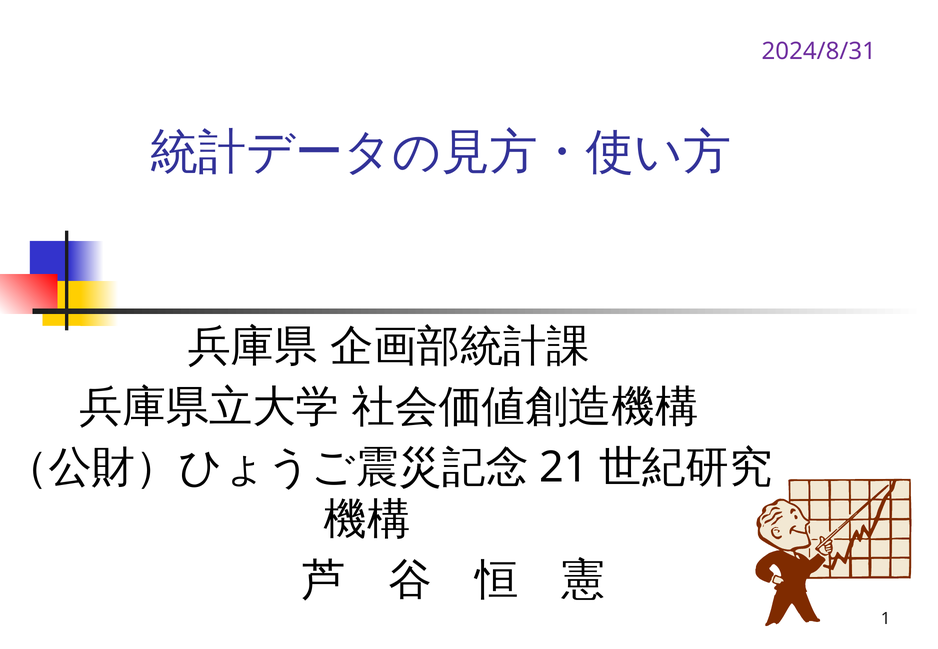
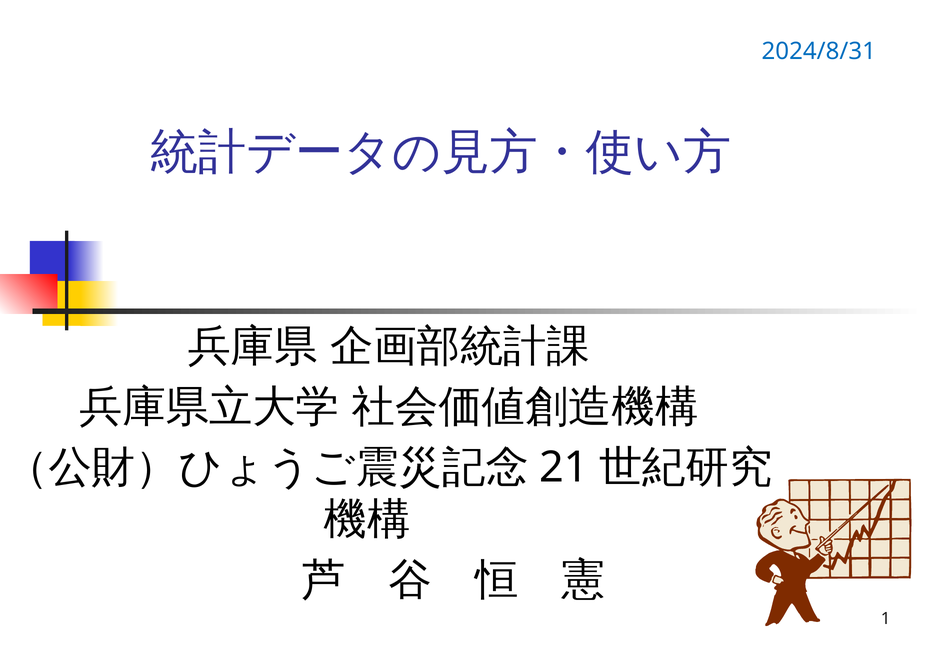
2024/8/31 colour: purple -> blue
